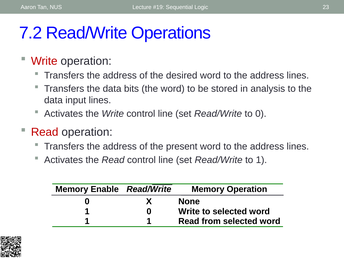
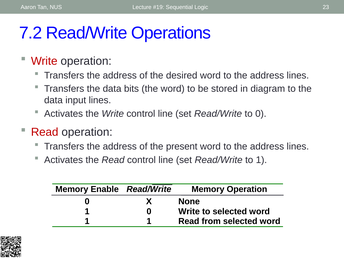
analysis: analysis -> diagram
